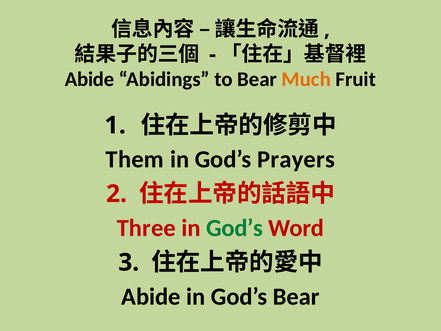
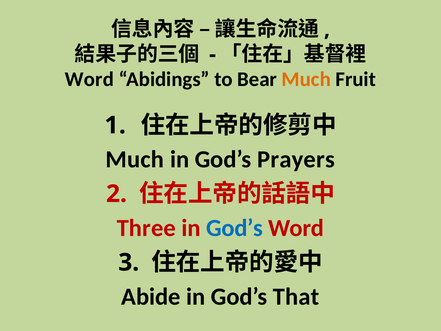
Abide at (90, 79): Abide -> Word
Them at (135, 159): Them -> Much
God’s at (235, 228) colour: green -> blue
God’s Bear: Bear -> That
